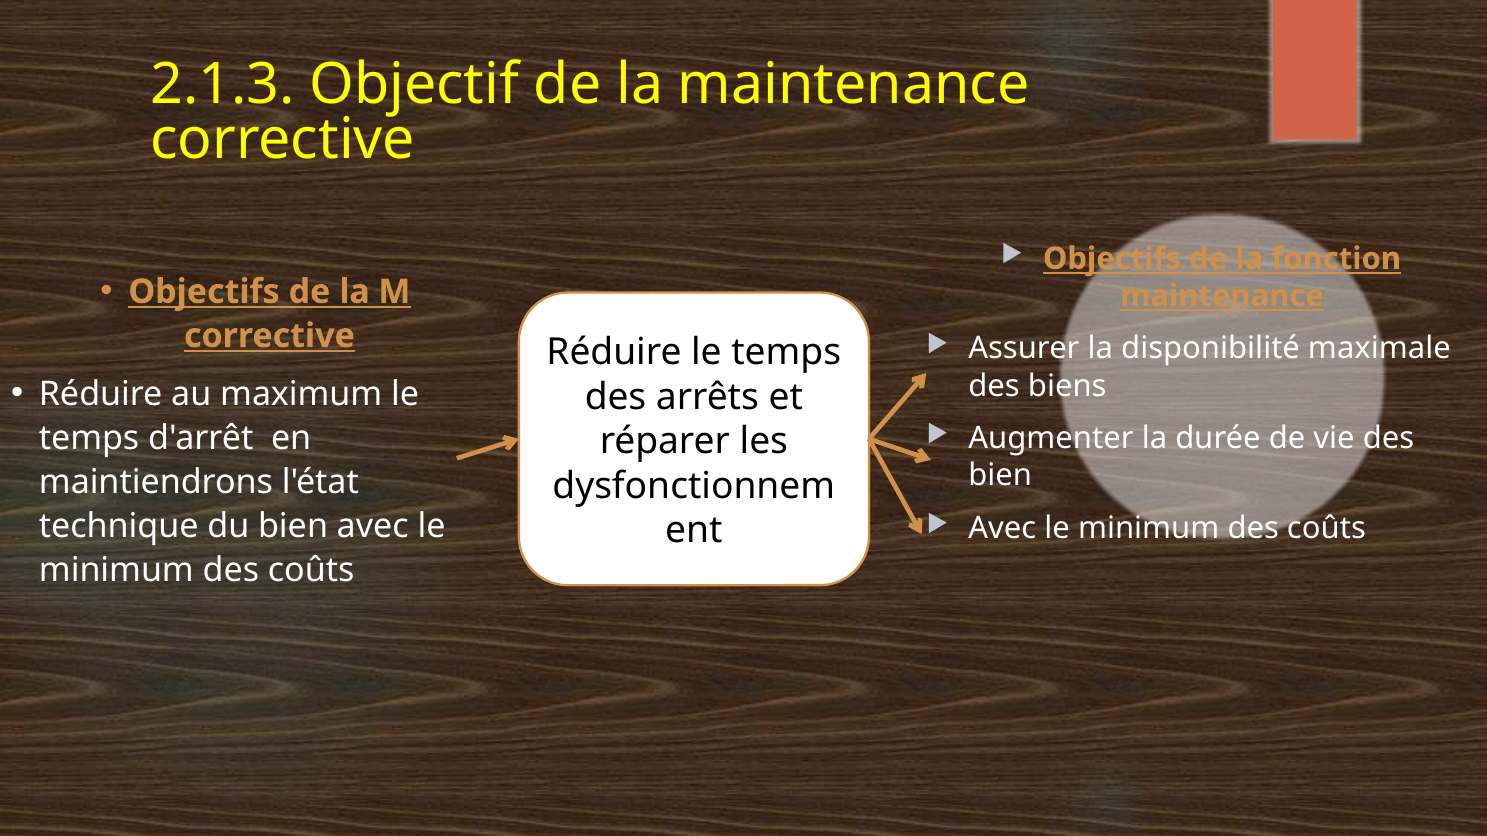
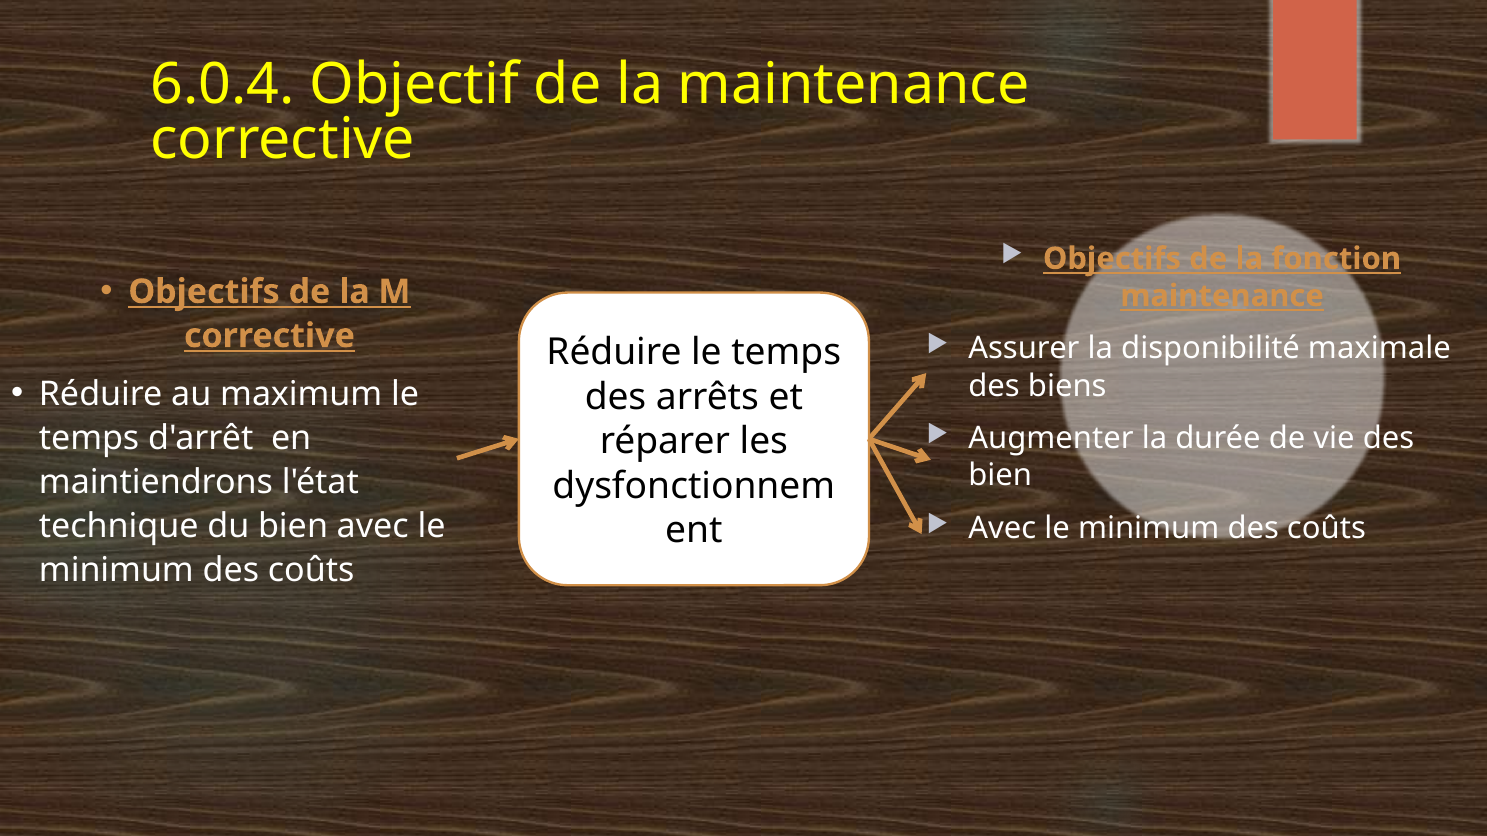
2.1.3: 2.1.3 -> 6.0.4
